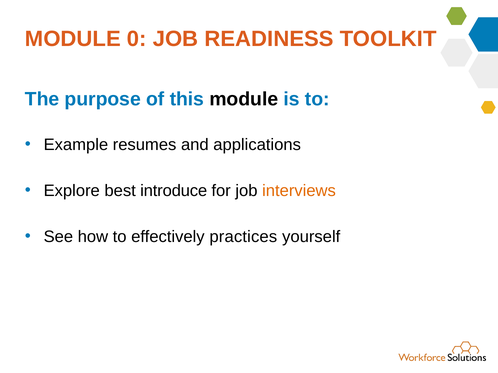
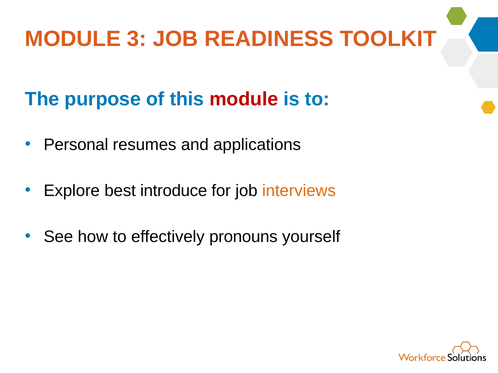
0: 0 -> 3
module at (244, 99) colour: black -> red
Example: Example -> Personal
practices: practices -> pronouns
